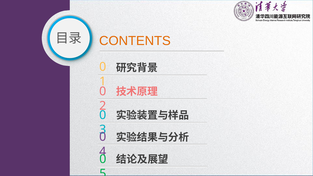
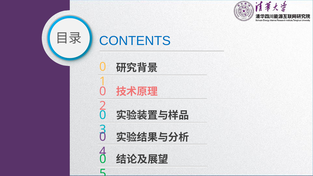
CONTENTS colour: orange -> blue
